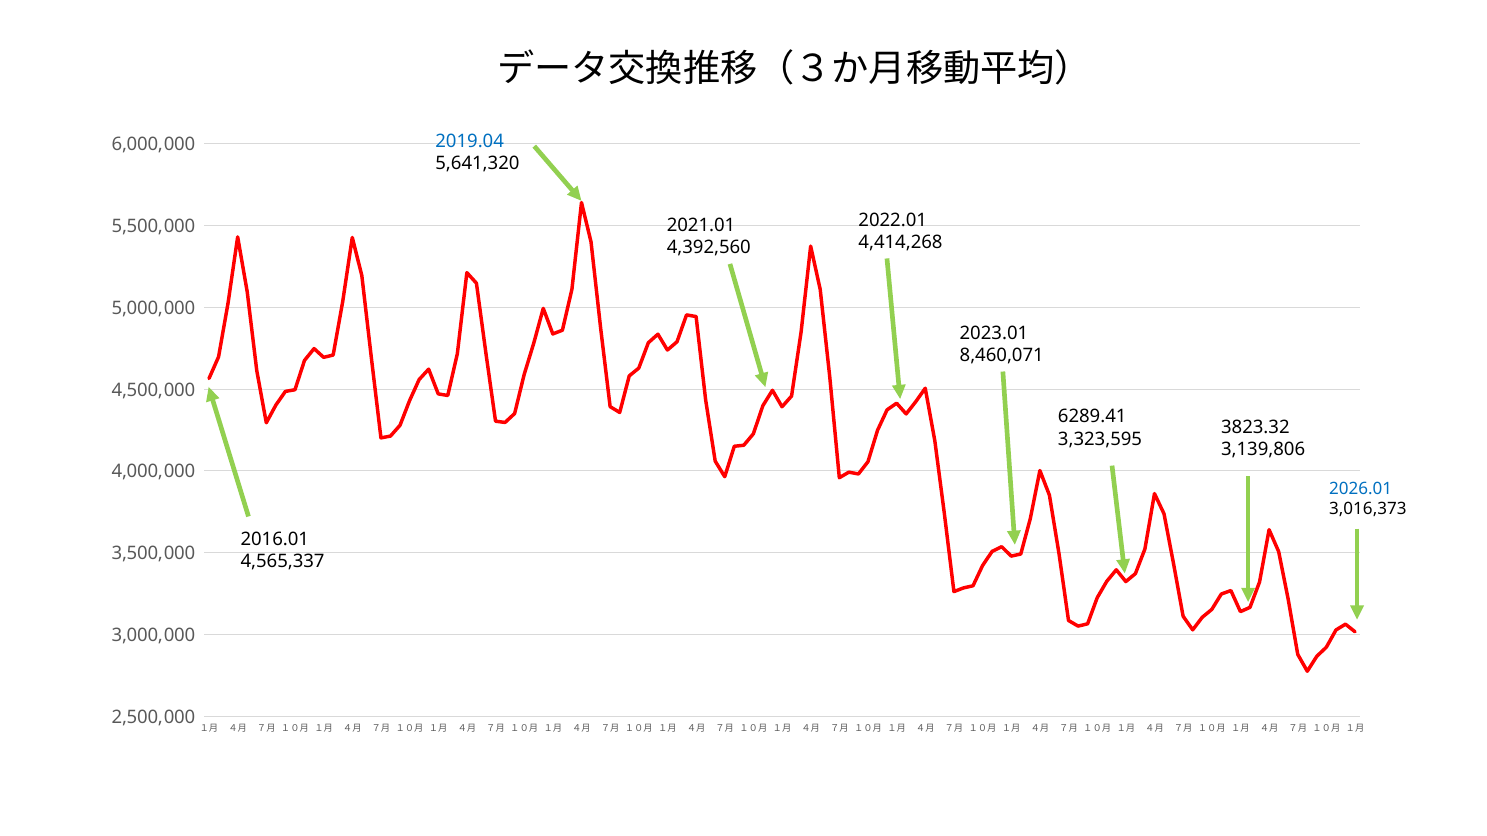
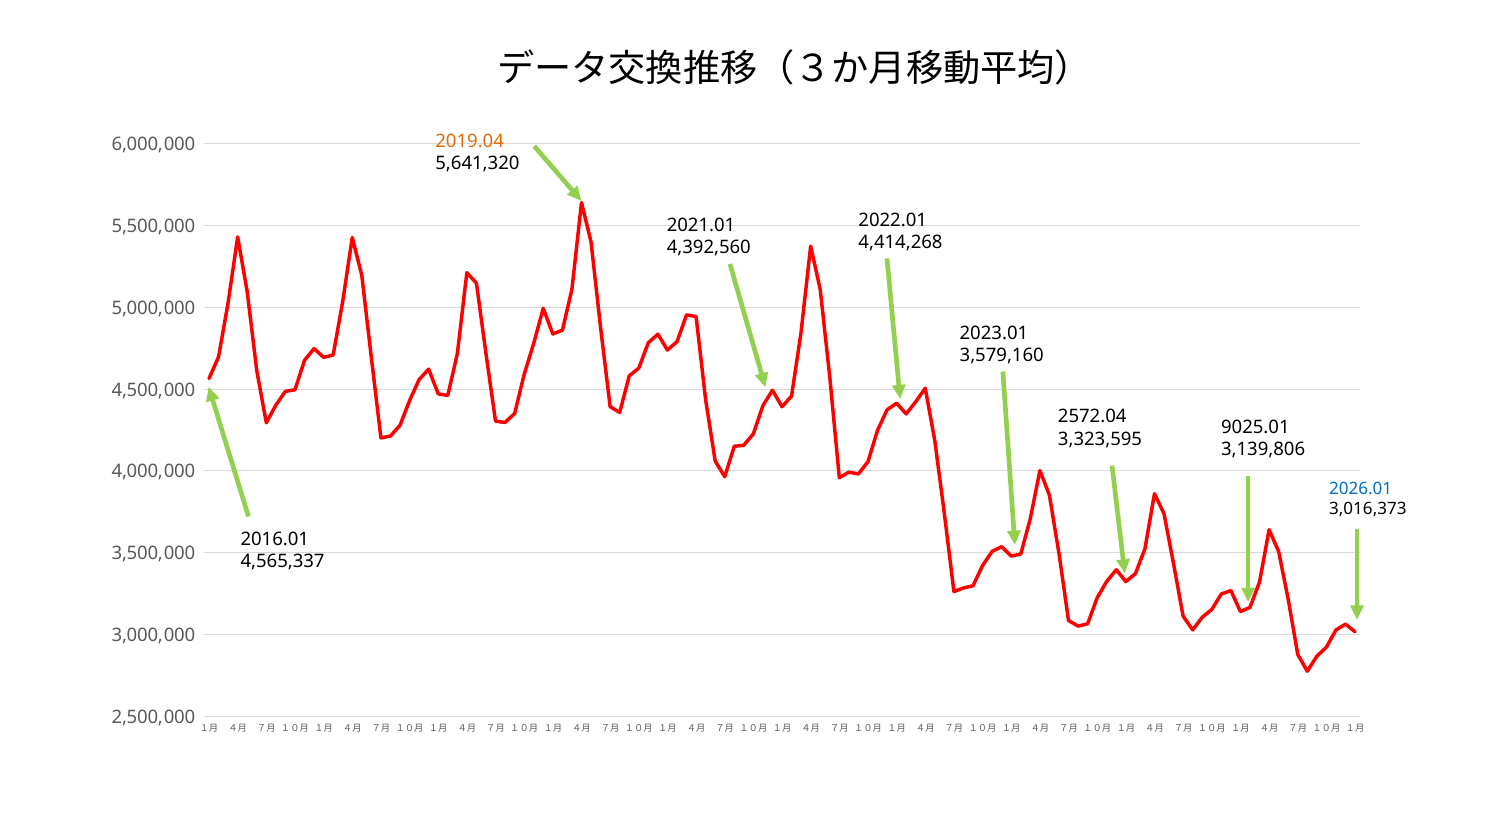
2019.04 colour: blue -> orange
8,460,071: 8,460,071 -> 3,579,160
6289.41: 6289.41 -> 2572.04
3823.32: 3823.32 -> 9025.01
